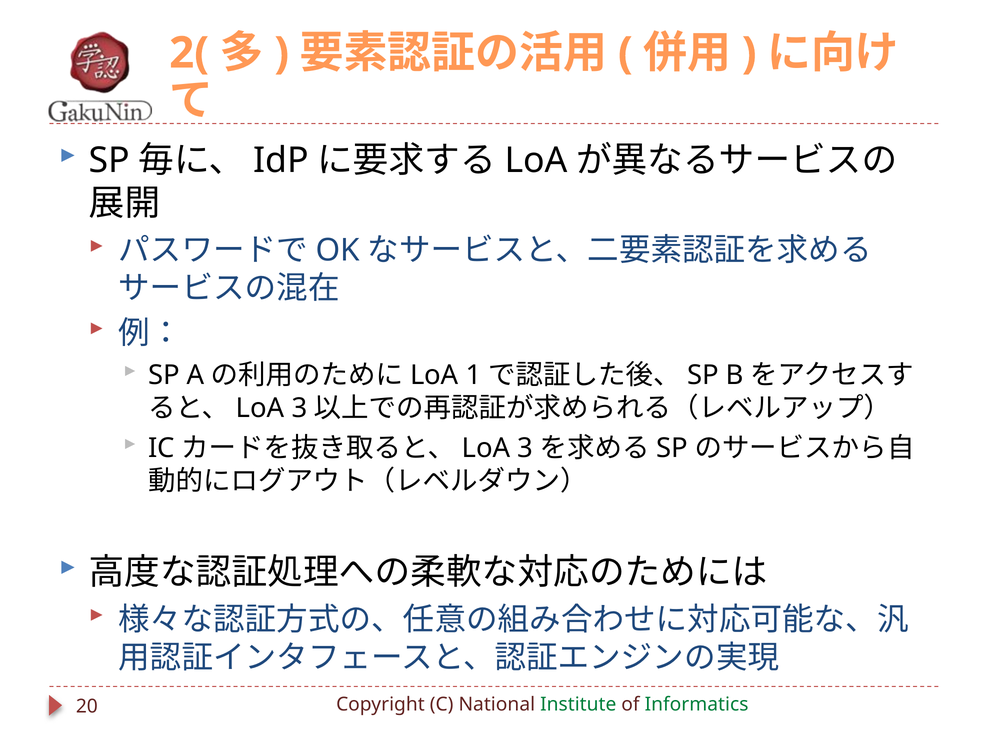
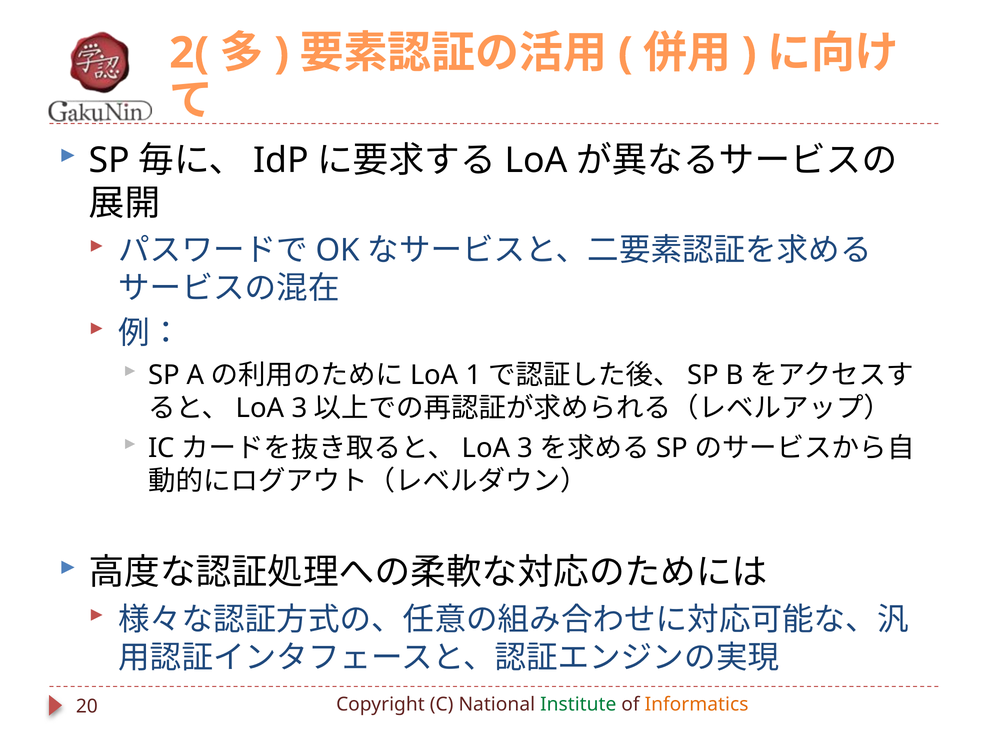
Informatics colour: green -> orange
